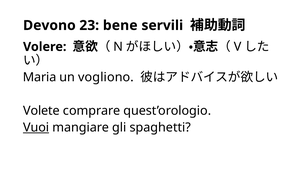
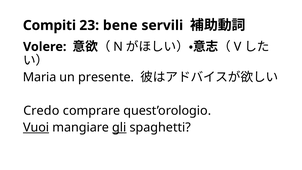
Devono: Devono -> Compiti
vogliono: vogliono -> presente
Volete: Volete -> Credo
gli underline: none -> present
